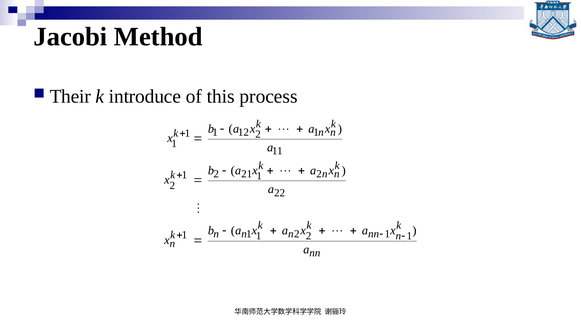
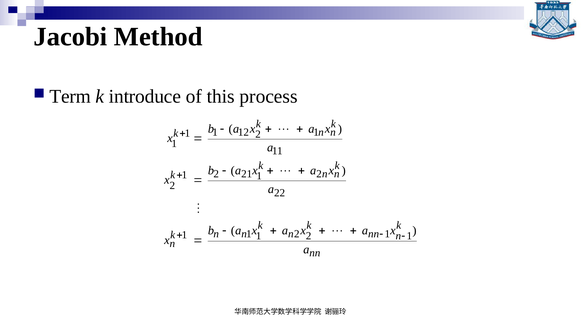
Their: Their -> Term
